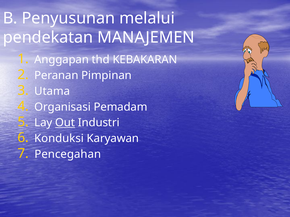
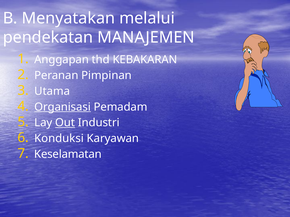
Penyusunan: Penyusunan -> Menyatakan
Organisasi underline: none -> present
Pencegahan: Pencegahan -> Keselamatan
